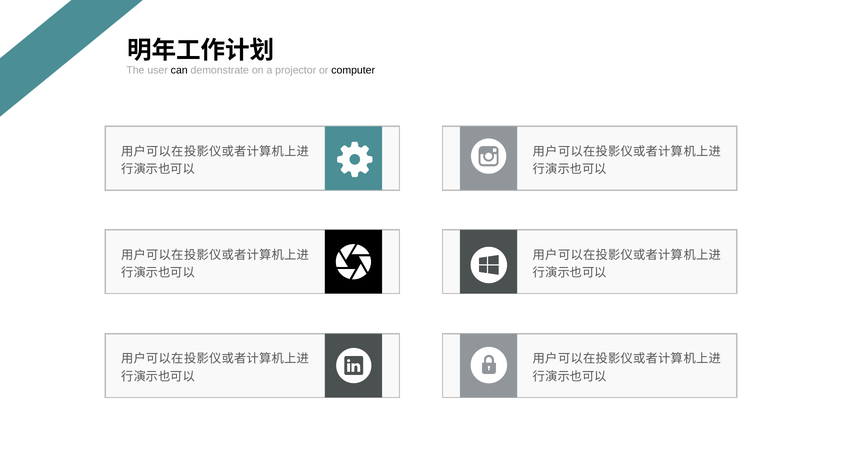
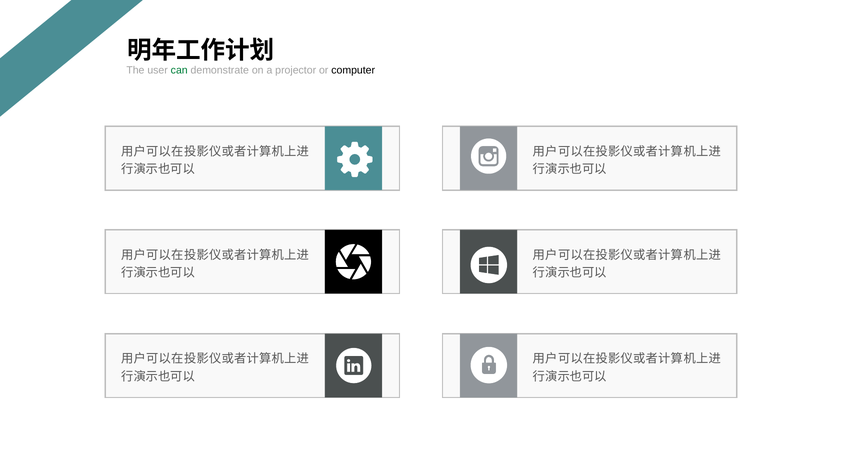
can colour: black -> green
